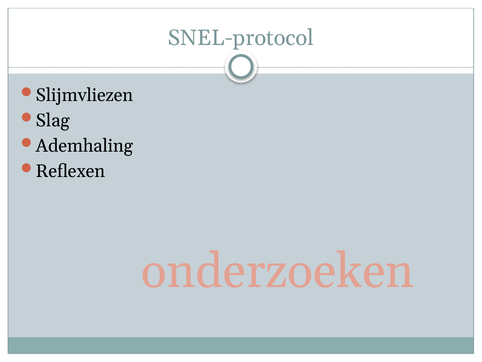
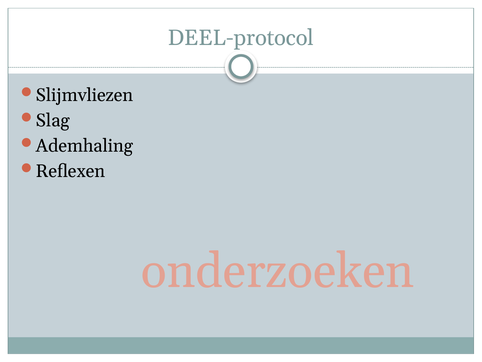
SNEL-protocol: SNEL-protocol -> DEEL-protocol
